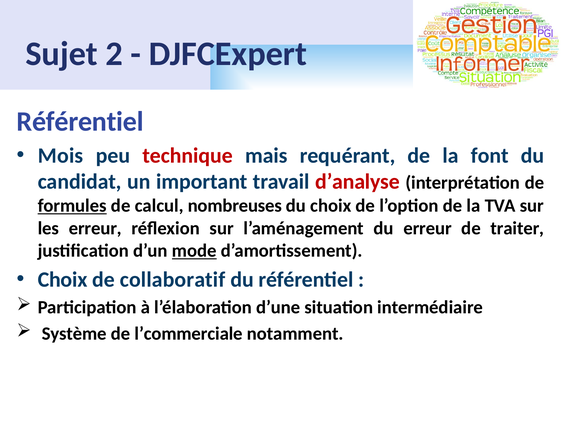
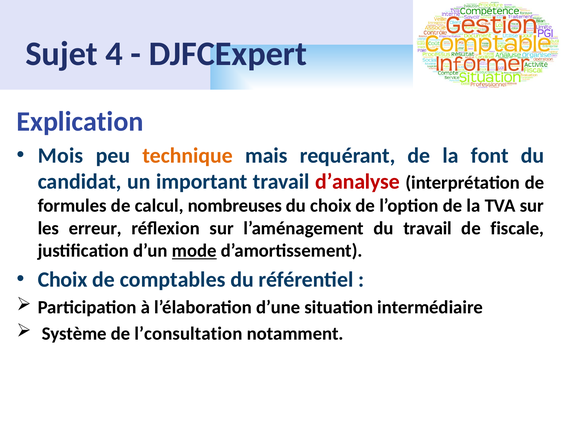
2: 2 -> 4
Référentiel at (80, 122): Référentiel -> Explication
technique colour: red -> orange
formules underline: present -> none
du erreur: erreur -> travail
traiter: traiter -> fiscale
collaboratif: collaboratif -> comptables
l’commerciale: l’commerciale -> l’consultation
